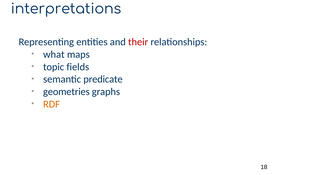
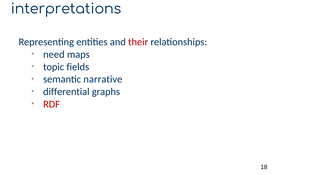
what: what -> need
predicate: predicate -> narrative
geometries: geometries -> differential
RDF colour: orange -> red
